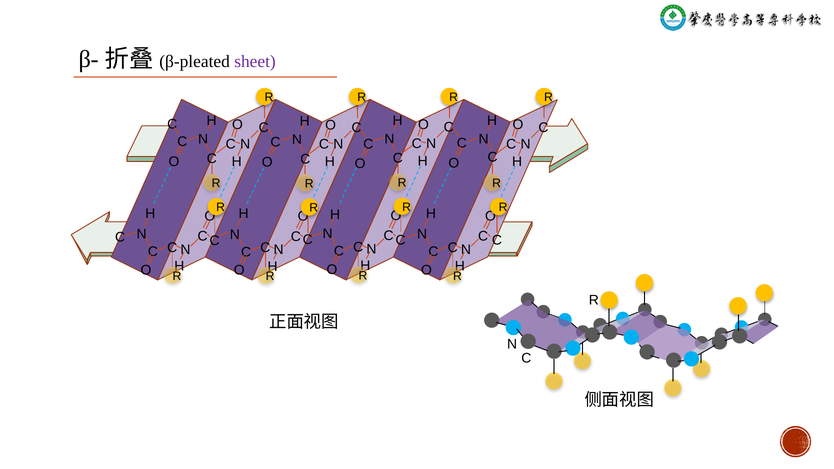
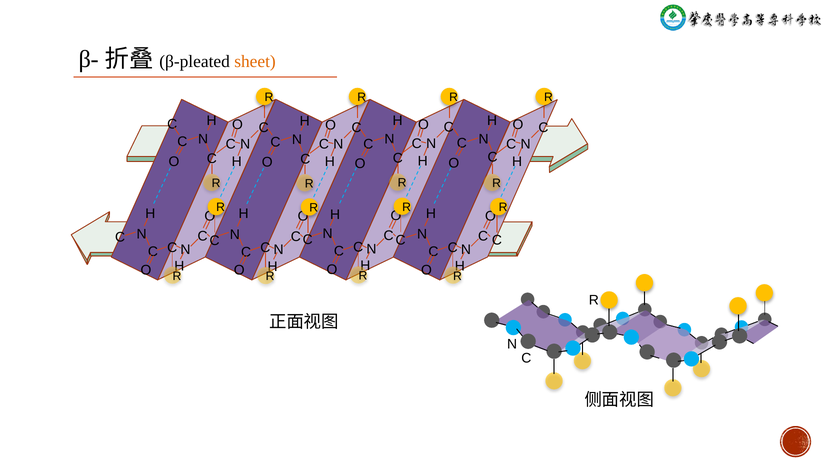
sheet colour: purple -> orange
